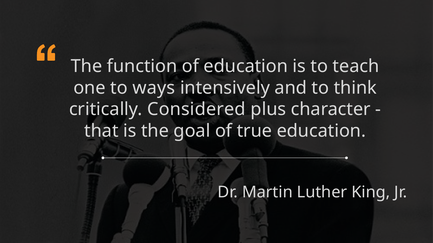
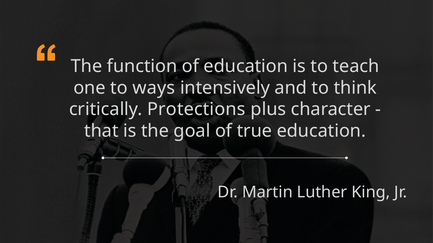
Considered: Considered -> Protections
